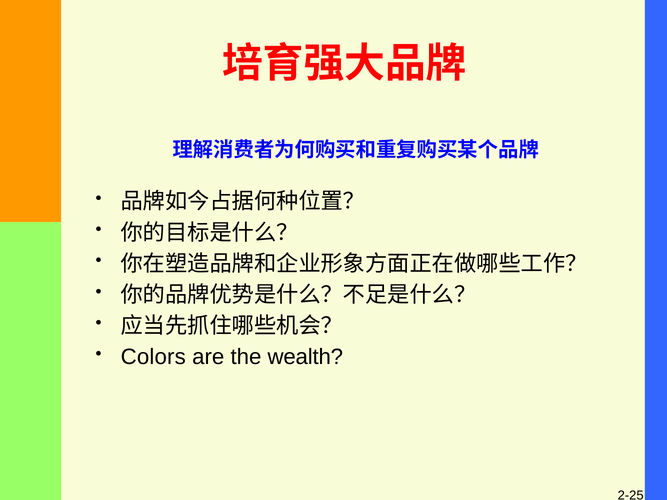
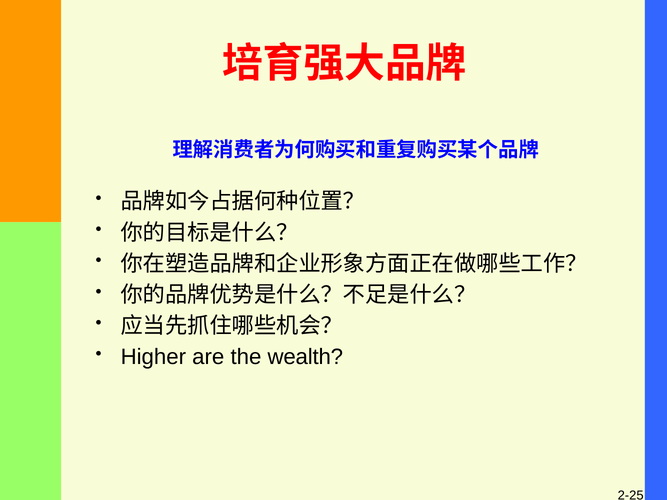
Colors: Colors -> Higher
